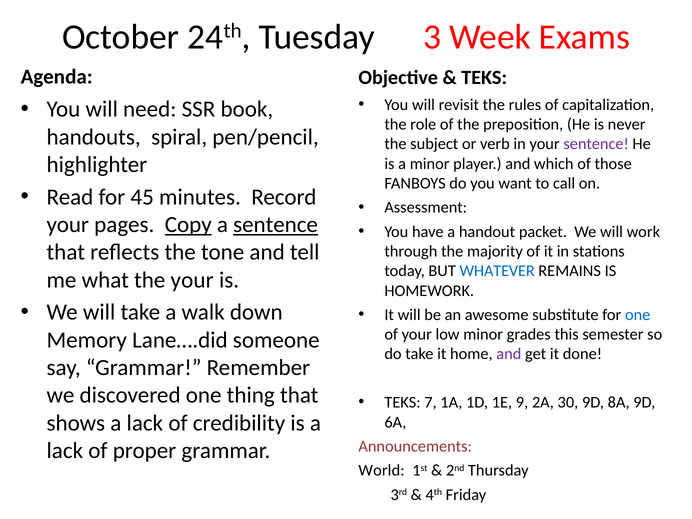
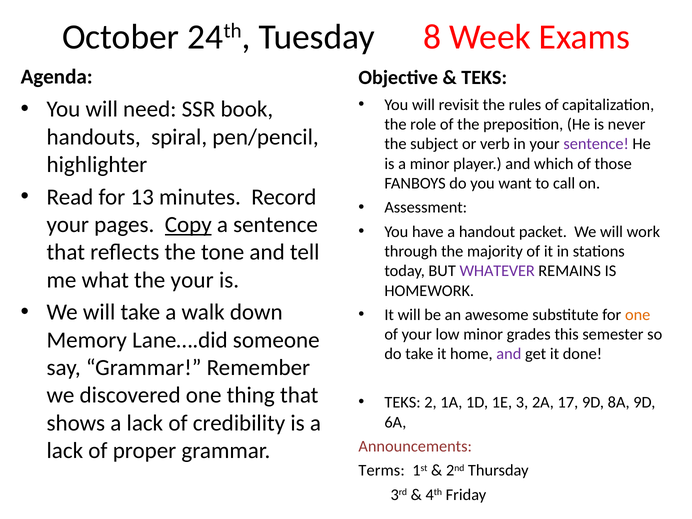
3: 3 -> 8
45: 45 -> 13
sentence at (276, 225) underline: present -> none
WHATEVER colour: blue -> purple
one at (638, 315) colour: blue -> orange
7: 7 -> 2
9: 9 -> 3
30: 30 -> 17
World: World -> Terms
